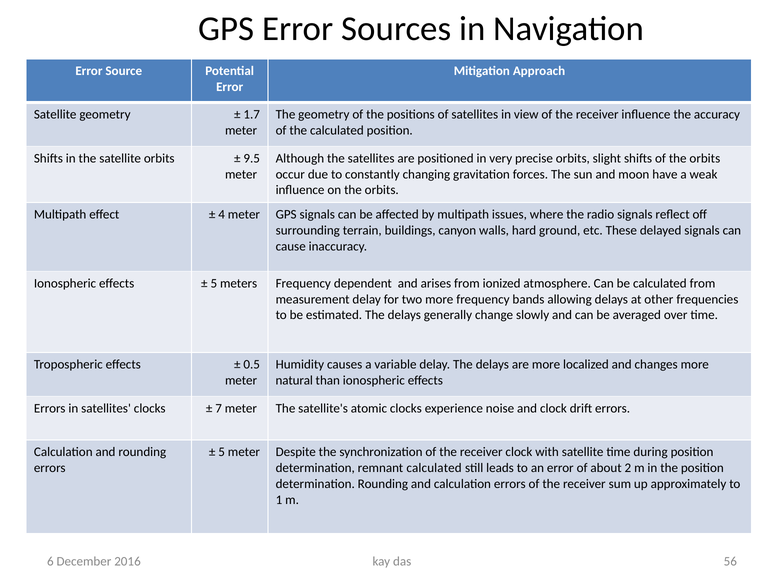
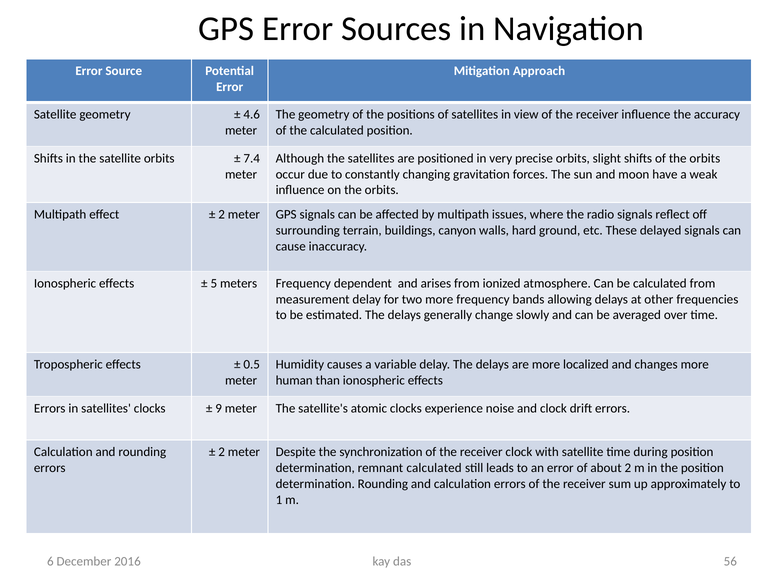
1.7: 1.7 -> 4.6
9.5: 9.5 -> 7.4
4 at (222, 215): 4 -> 2
natural: natural -> human
7: 7 -> 9
5 at (222, 452): 5 -> 2
